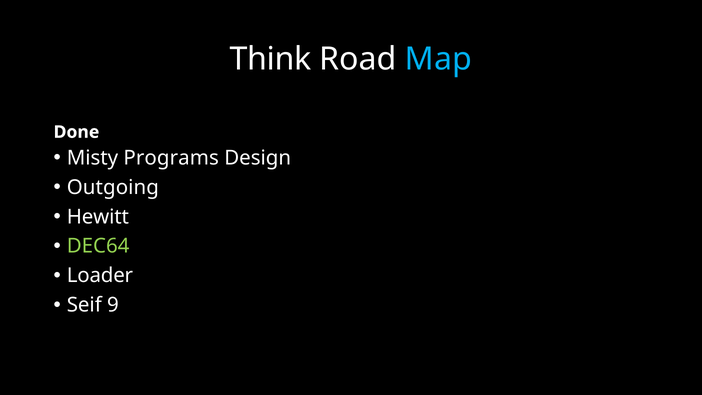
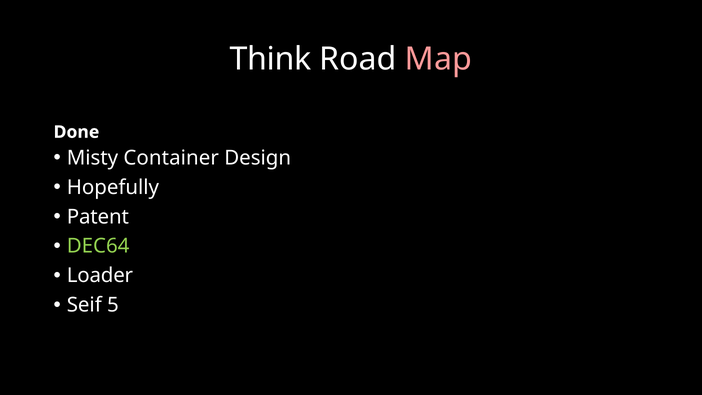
Map colour: light blue -> pink
Programs: Programs -> Container
Outgoing: Outgoing -> Hopefully
Hewitt: Hewitt -> Patent
9: 9 -> 5
